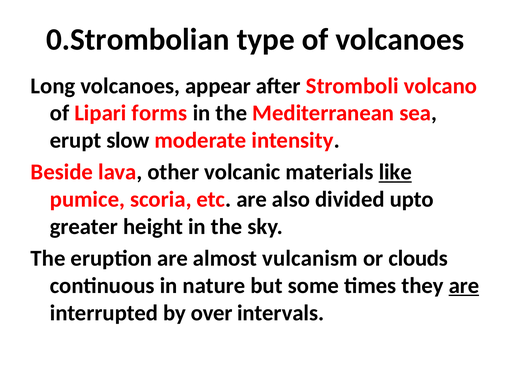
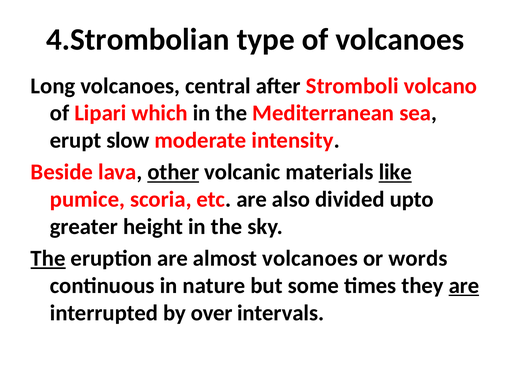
0.Strombolian: 0.Strombolian -> 4.Strombolian
appear: appear -> central
forms: forms -> which
other underline: none -> present
The at (48, 259) underline: none -> present
almost vulcanism: vulcanism -> volcanoes
clouds: clouds -> words
